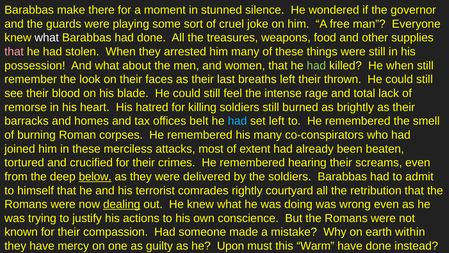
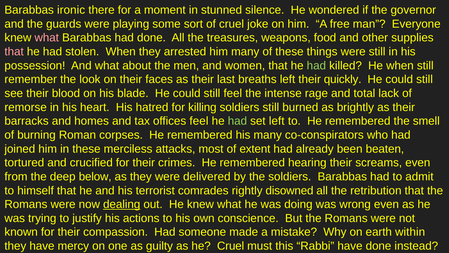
make: make -> ironic
what at (47, 38) colour: white -> pink
thrown: thrown -> quickly
offices belt: belt -> feel
had at (237, 121) colour: light blue -> light green
below underline: present -> none
courtyard: courtyard -> disowned
he Upon: Upon -> Cruel
Warm: Warm -> Rabbi
